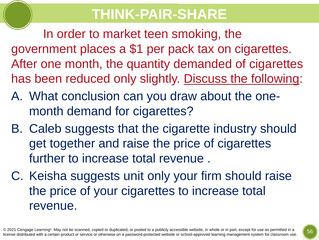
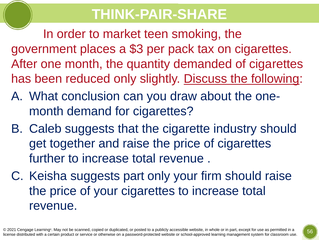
$1: $1 -> $3
suggests unit: unit -> part
